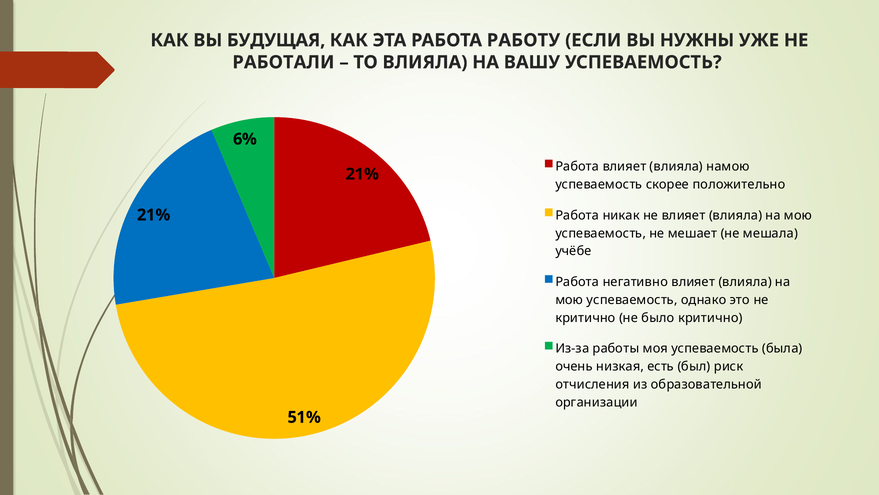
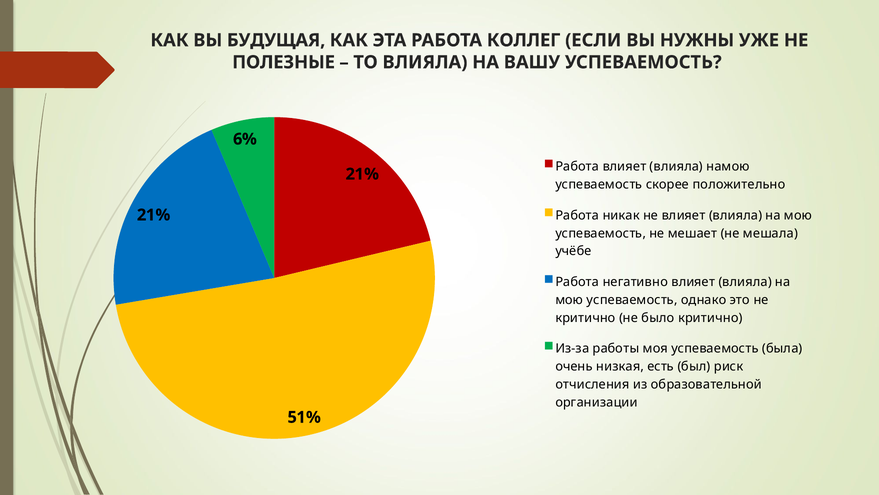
РАБОТУ: РАБОТУ -> КОЛЛЕГ
РАБОТАЛИ: РАБОТАЛИ -> ПОЛЕЗНЫЕ
